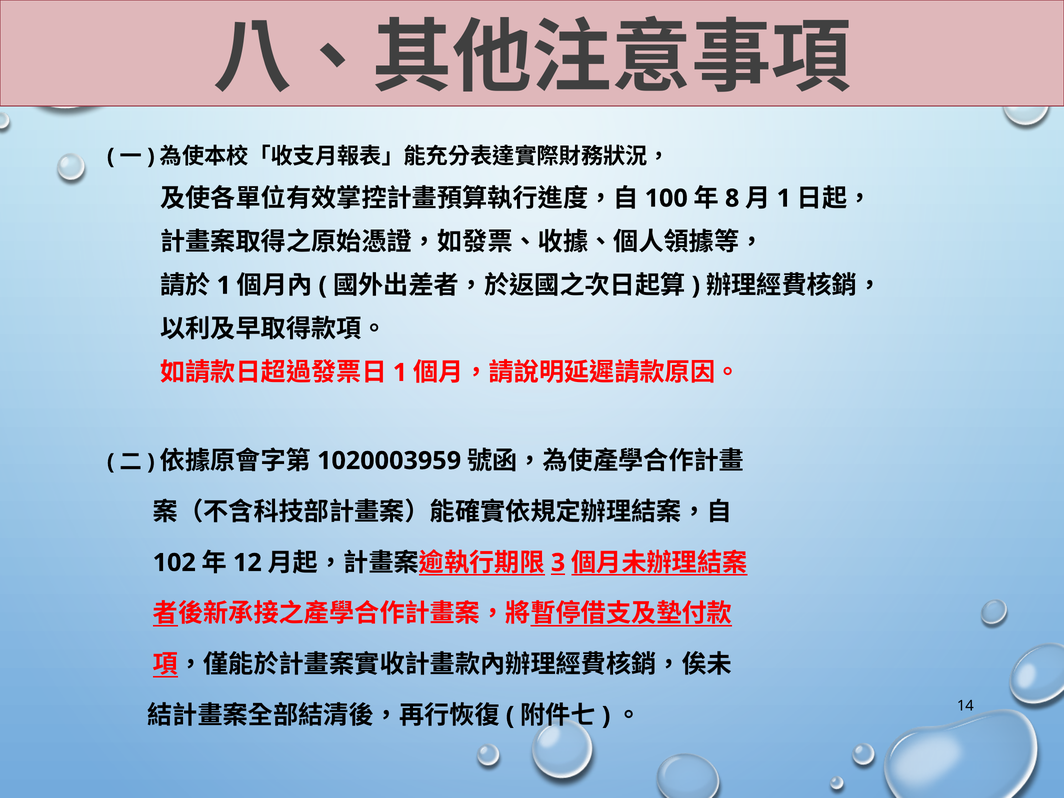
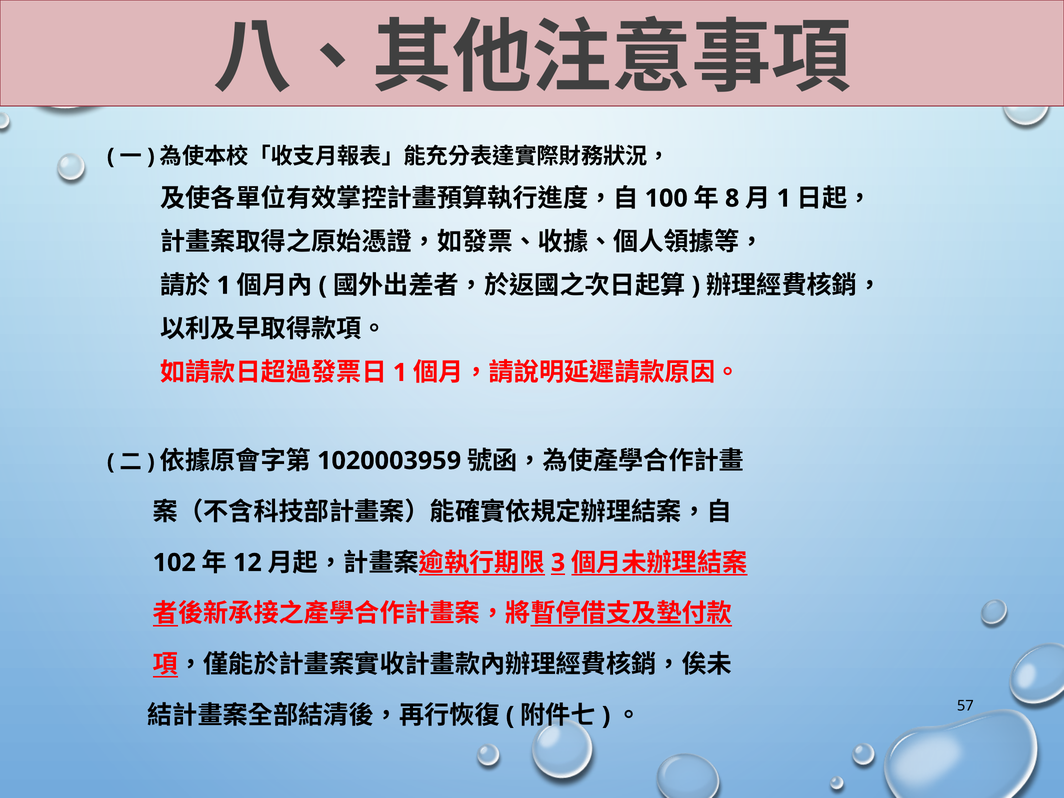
14: 14 -> 57
